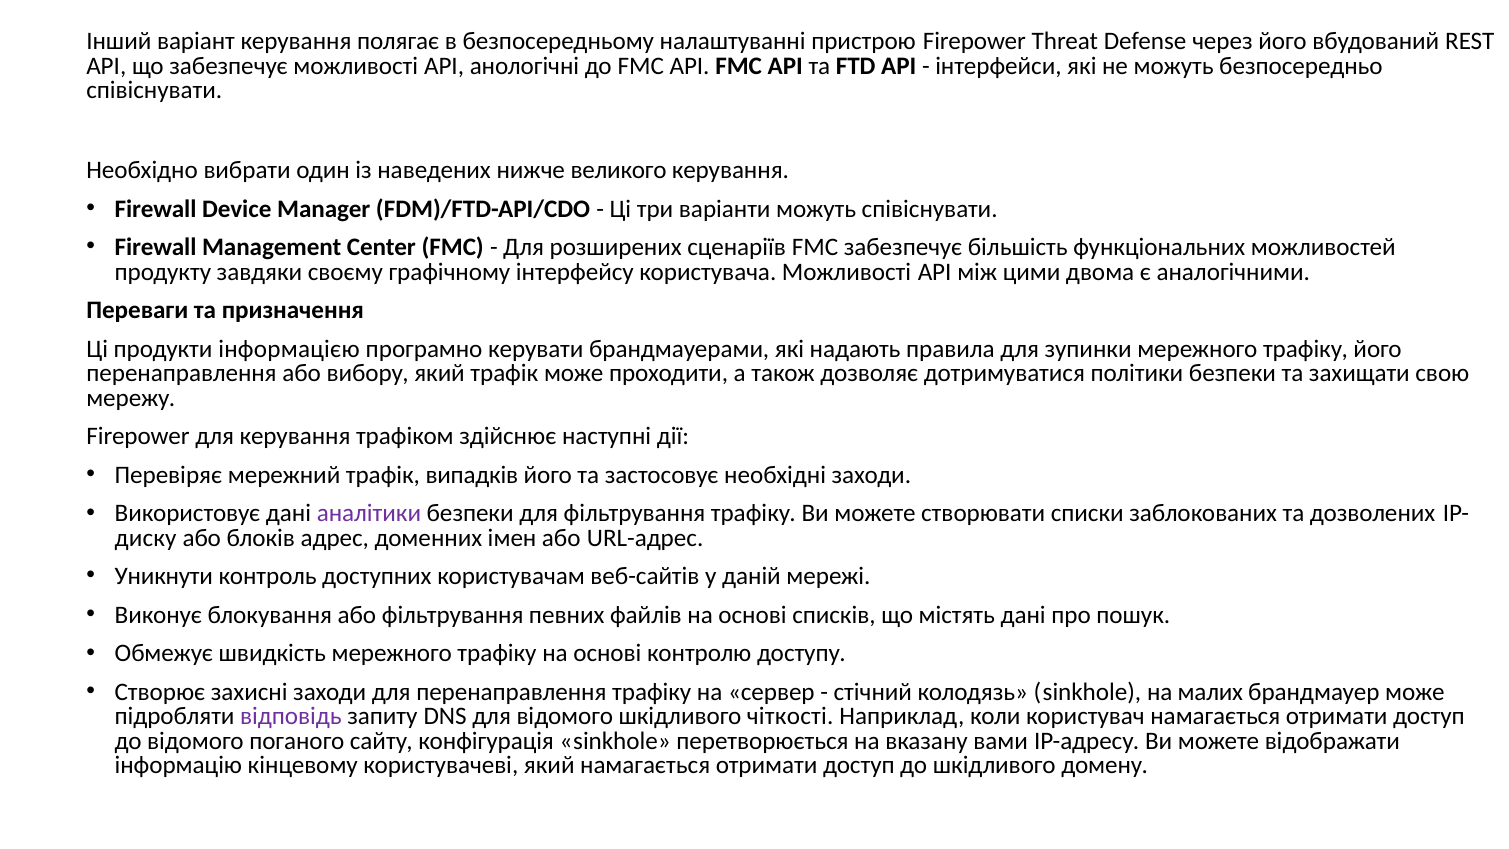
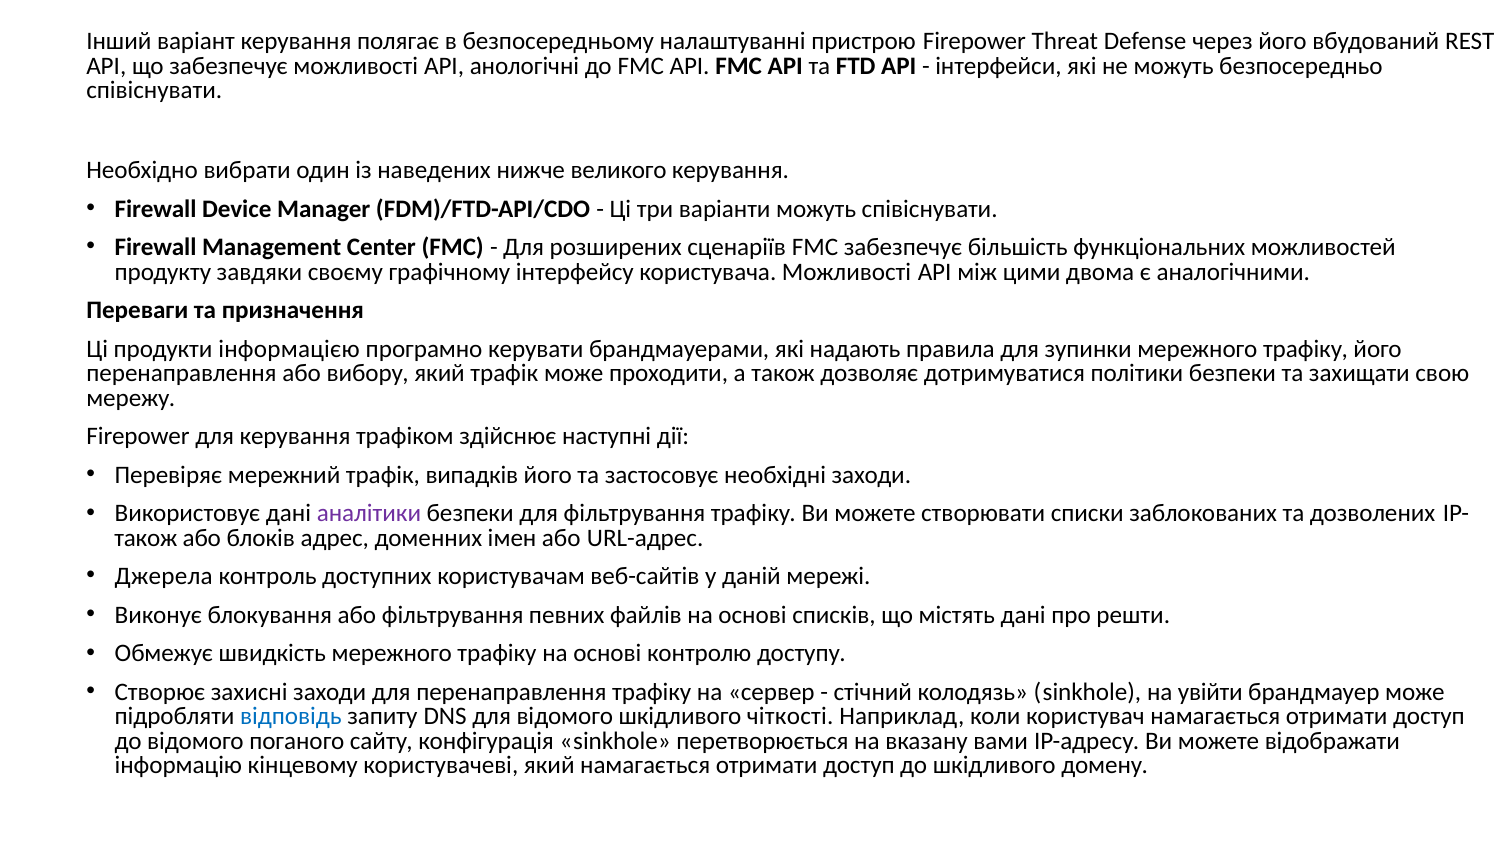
диску at (146, 538): диску -> також
Уникнути: Уникнути -> Джерела
пошук: пошук -> решти
малих: малих -> увійти
відповідь colour: purple -> blue
